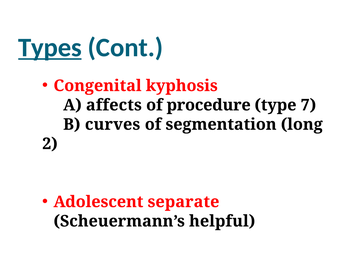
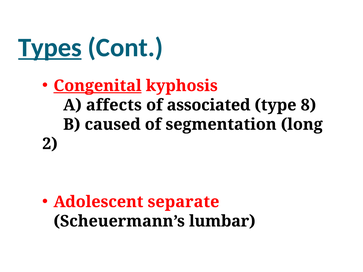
Congenital underline: none -> present
procedure: procedure -> associated
7: 7 -> 8
curves: curves -> caused
helpful: helpful -> lumbar
